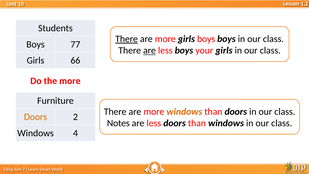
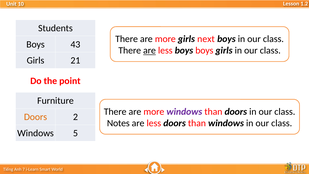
There at (127, 39) underline: present -> none
girls boys: boys -> next
77: 77 -> 43
boys your: your -> boys
66: 66 -> 21
the more: more -> point
windows at (184, 111) colour: orange -> purple
4: 4 -> 5
